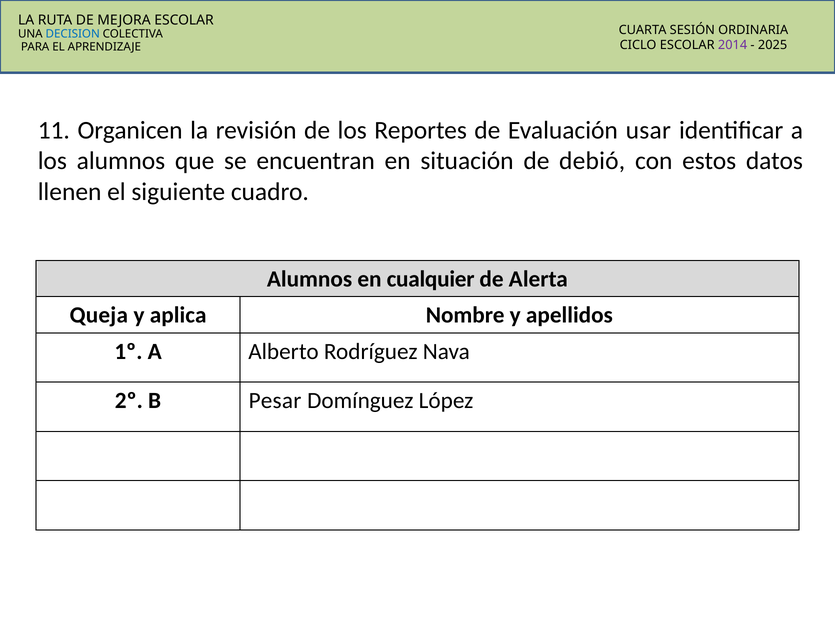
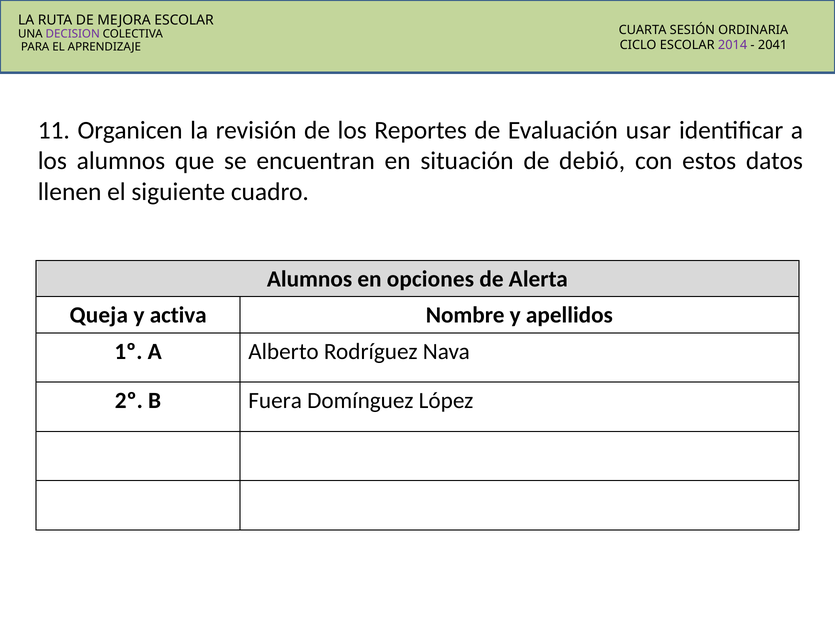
DECISION colour: blue -> purple
2025: 2025 -> 2041
cualquier: cualquier -> opciones
aplica: aplica -> activa
Pesar: Pesar -> Fuera
